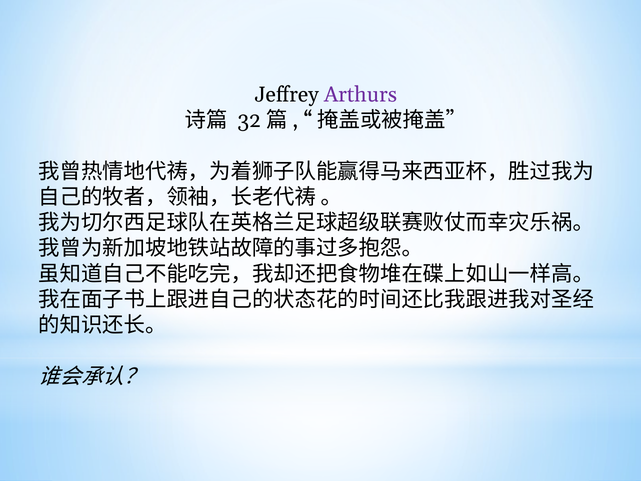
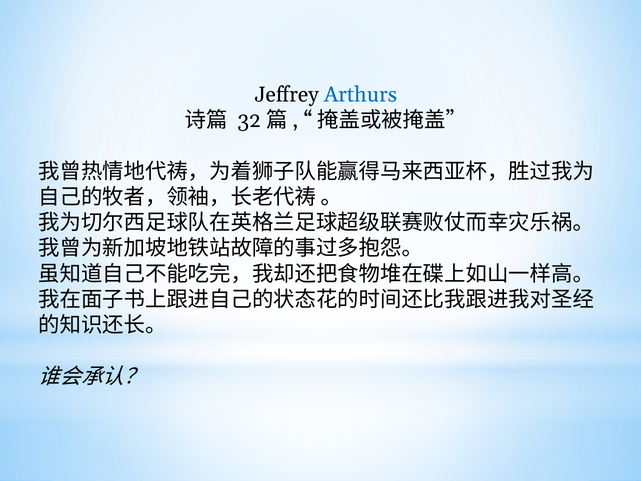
Arthurs colour: purple -> blue
